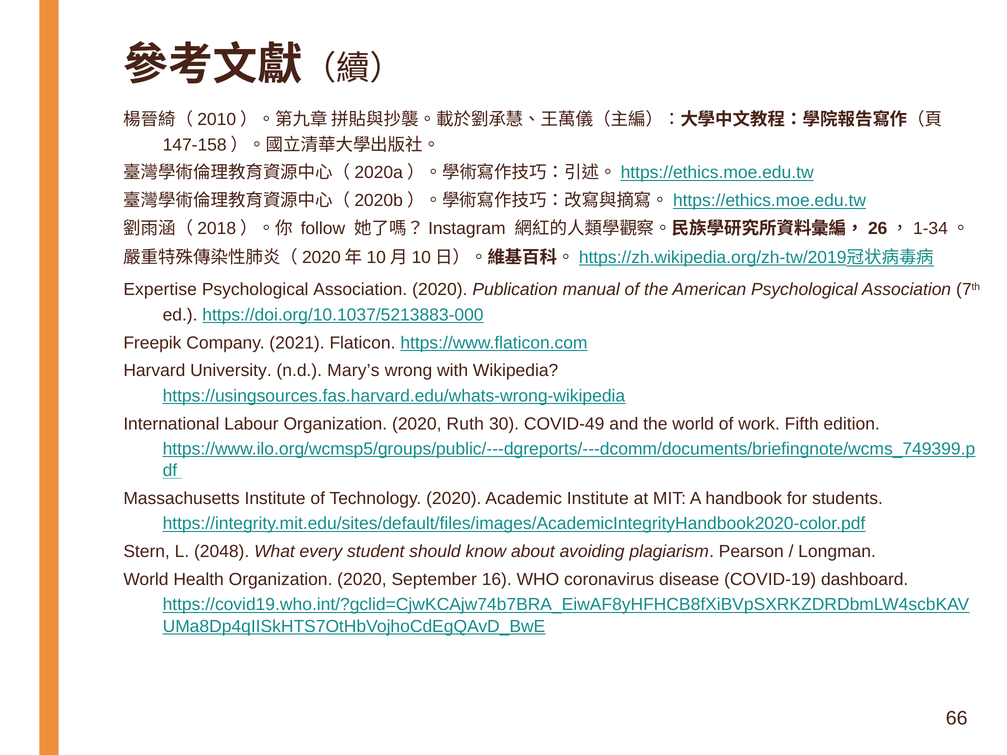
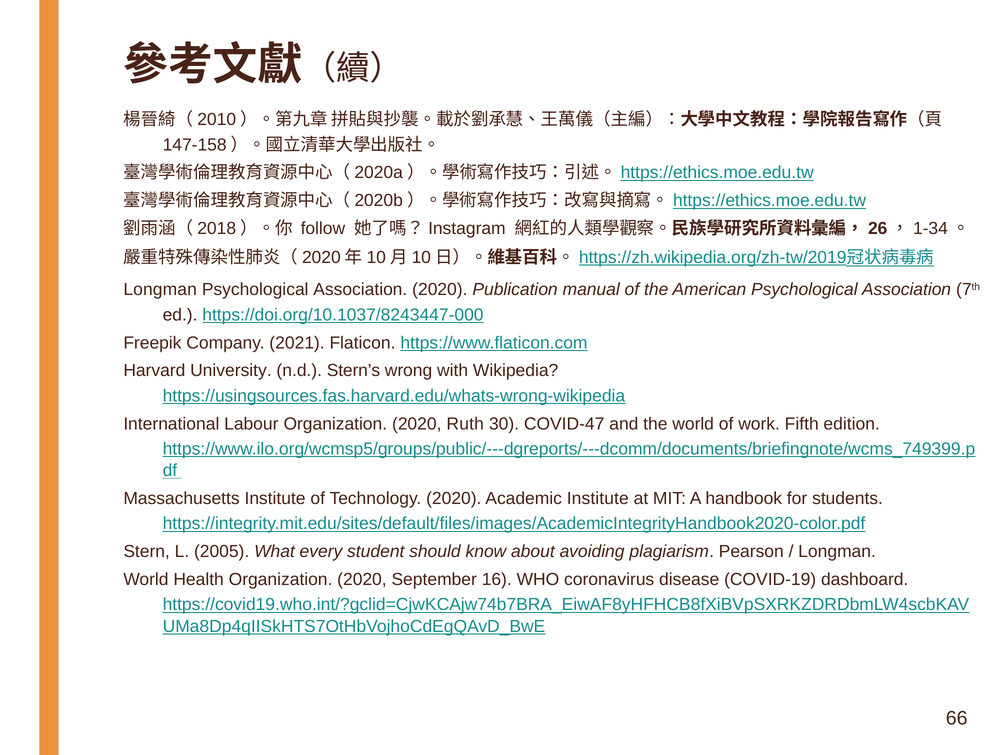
Expertise at (160, 290): Expertise -> Longman
https://doi.org/10.1037/5213883-000: https://doi.org/10.1037/5213883-000 -> https://doi.org/10.1037/8243447-000
Mary’s: Mary’s -> Stern’s
COVID-49: COVID-49 -> COVID-47
2048: 2048 -> 2005
